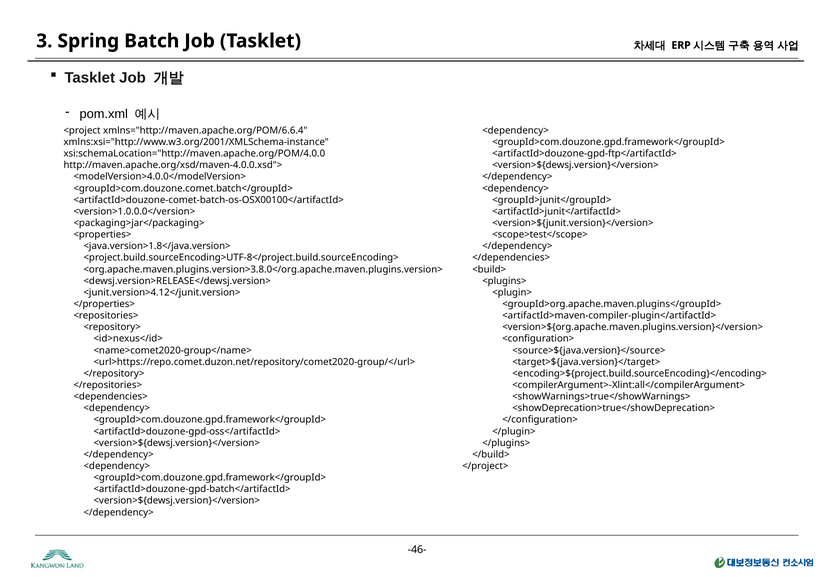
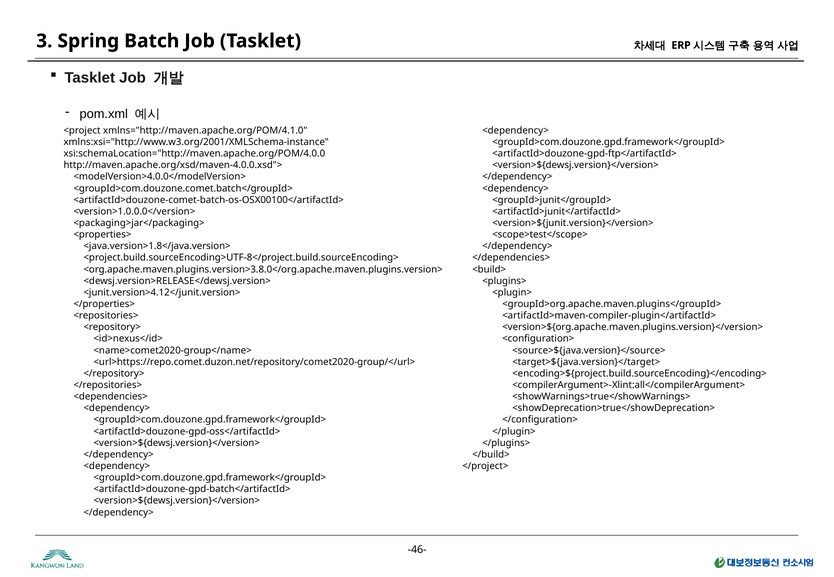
xmlns="http://maven.apache.org/POM/6.6.4: xmlns="http://maven.apache.org/POM/6.6.4 -> xmlns="http://maven.apache.org/POM/4.1.0
